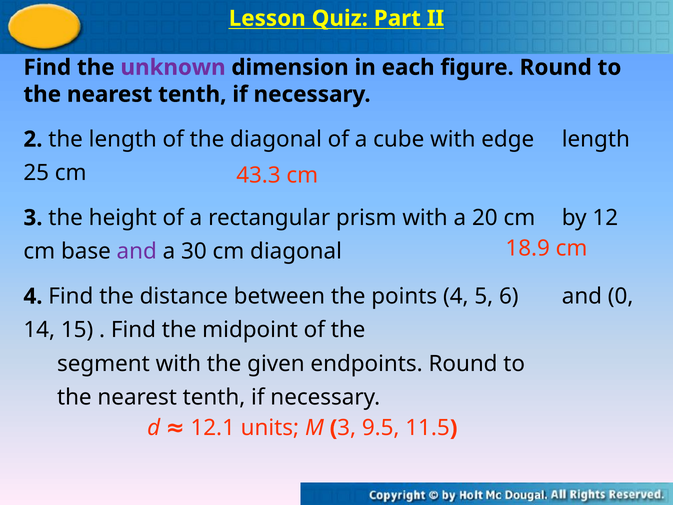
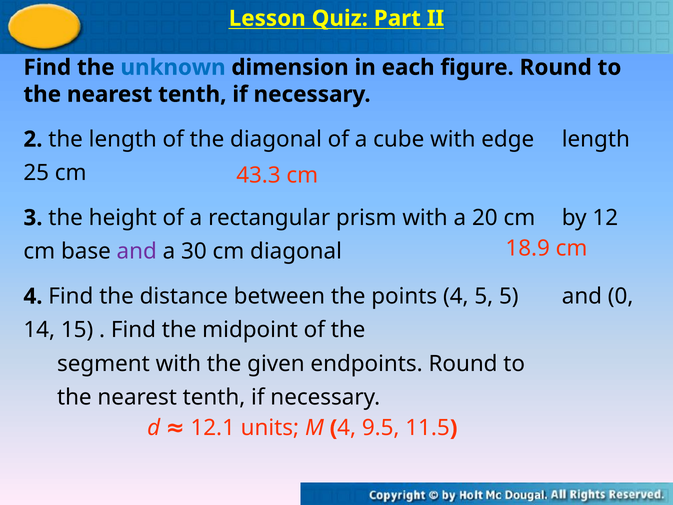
unknown colour: purple -> blue
5 6: 6 -> 5
3 at (347, 428): 3 -> 4
